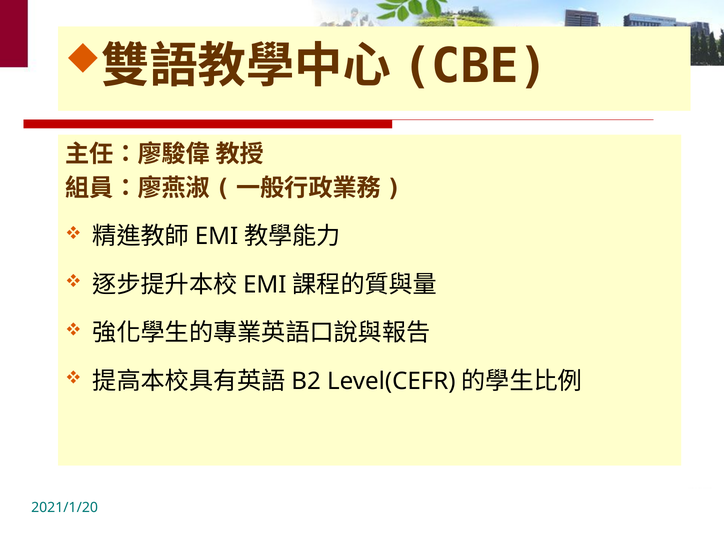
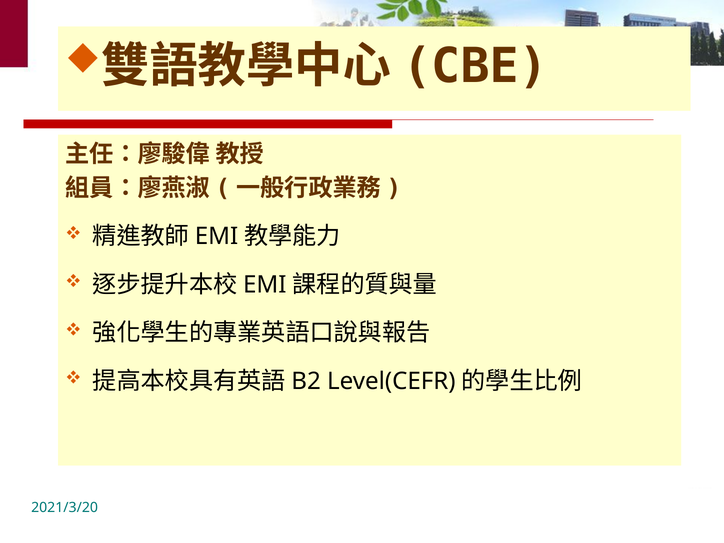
2021/1/20: 2021/1/20 -> 2021/3/20
